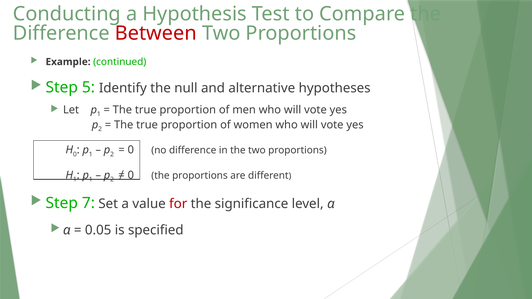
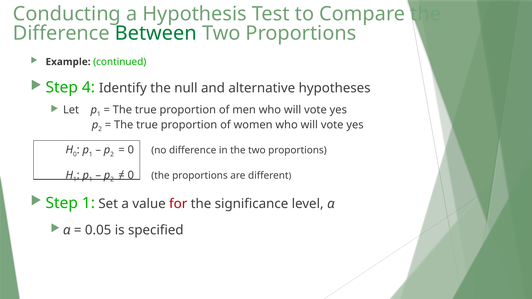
Between colour: red -> green
5: 5 -> 4
Step 7: 7 -> 1
